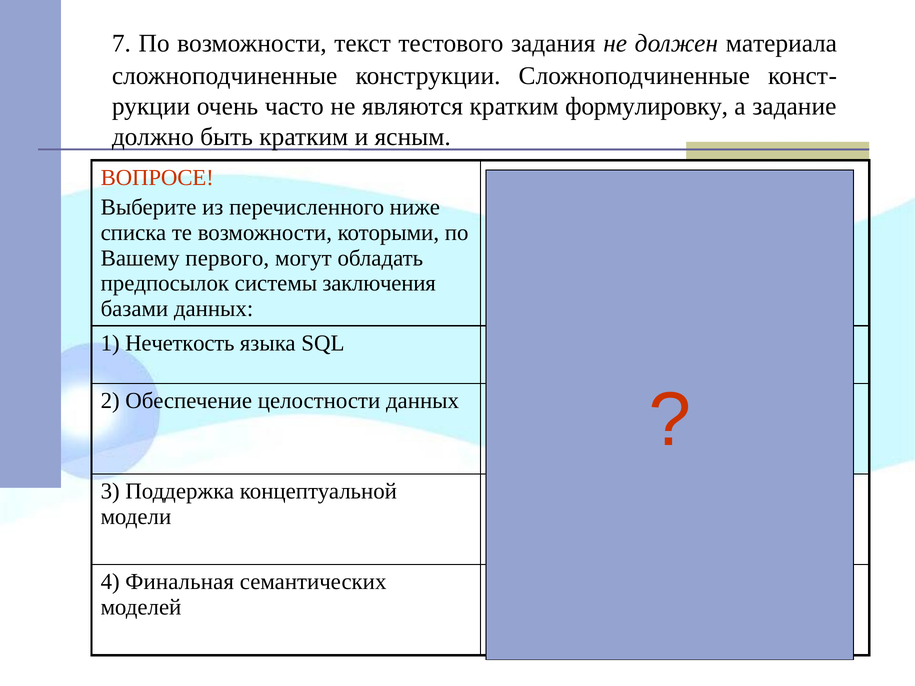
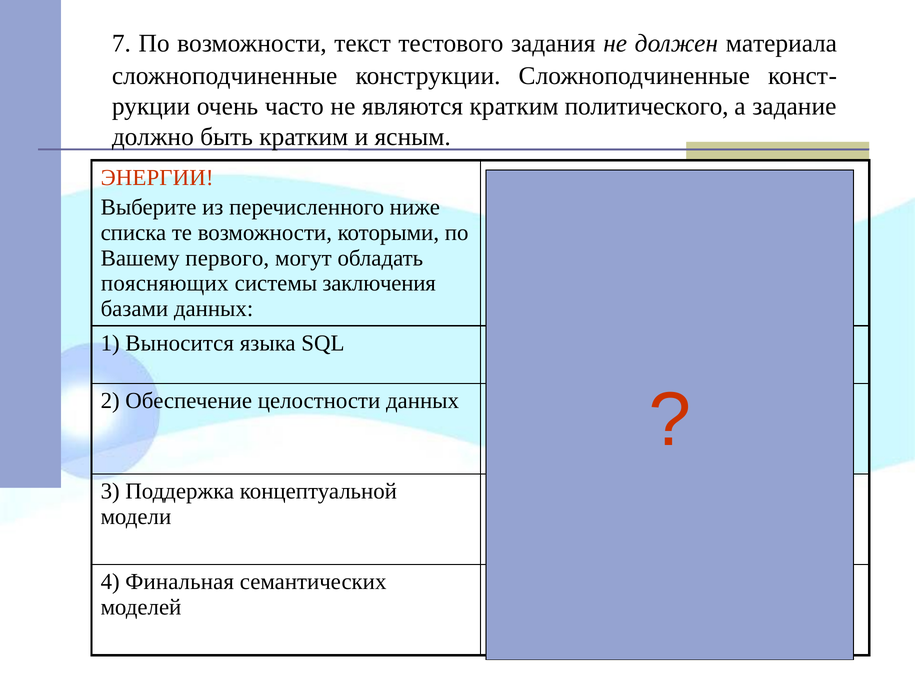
формулировку: формулировку -> политического
ВОПРОСЕ: ВОПРОСЕ -> ЭНЕРГИИ
предпосылок: предпосылок -> поясняющих
Нечеткость: Нечеткость -> Выносится
